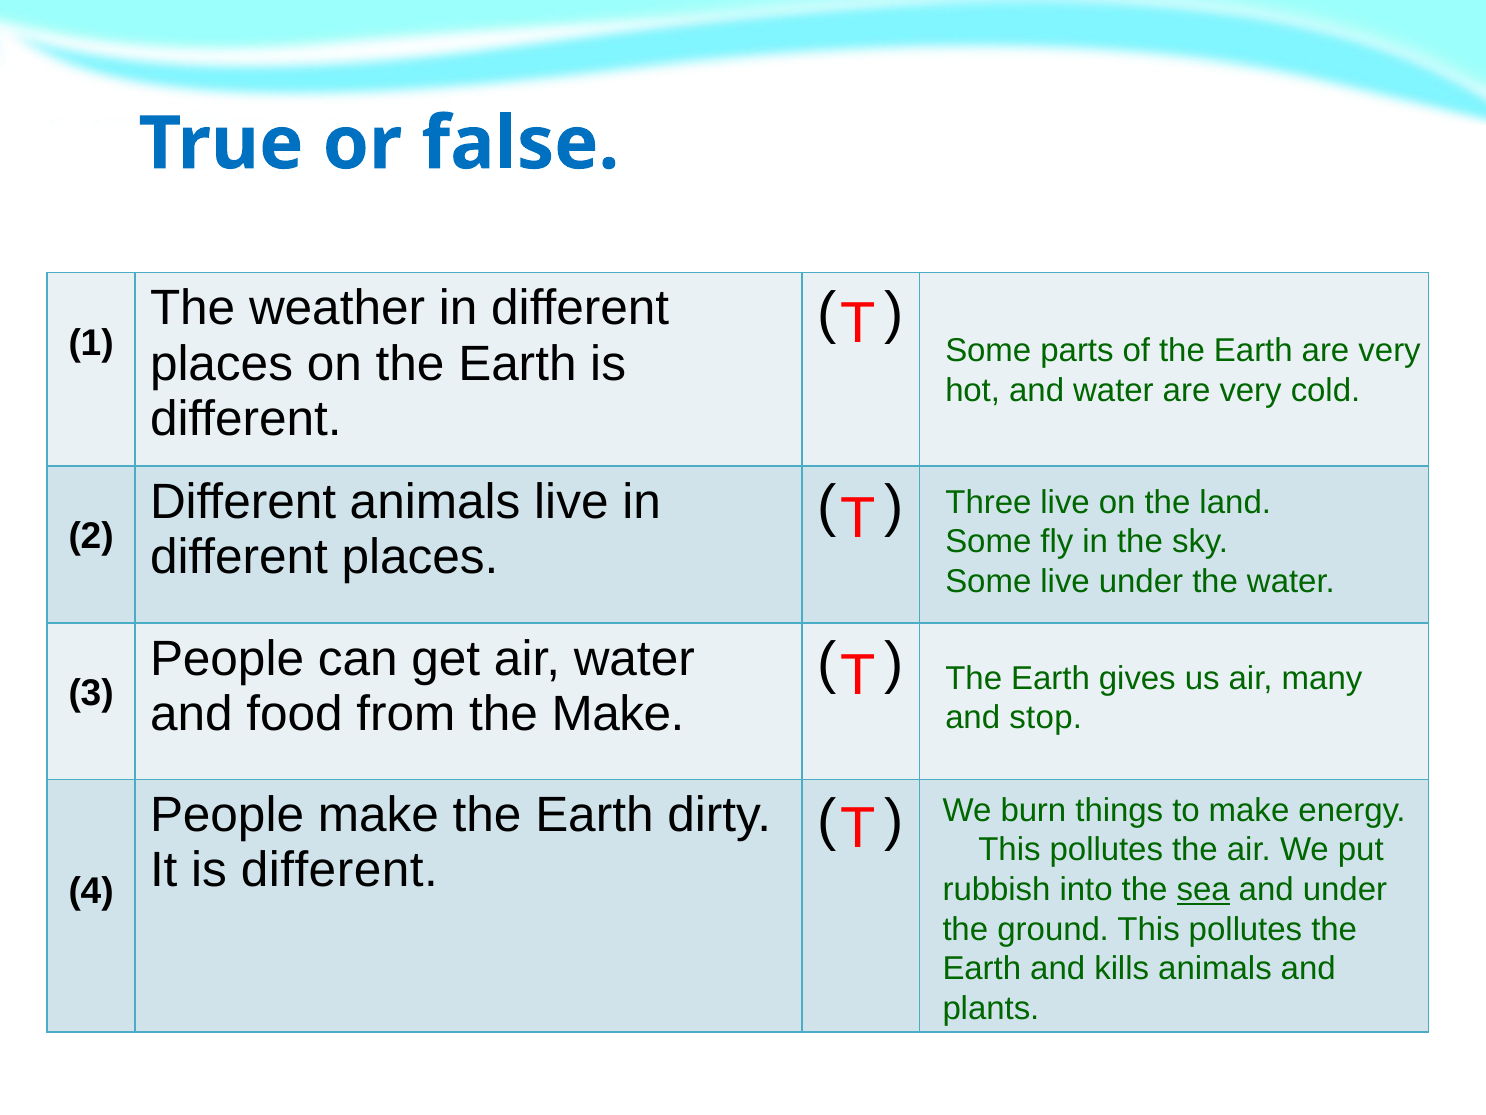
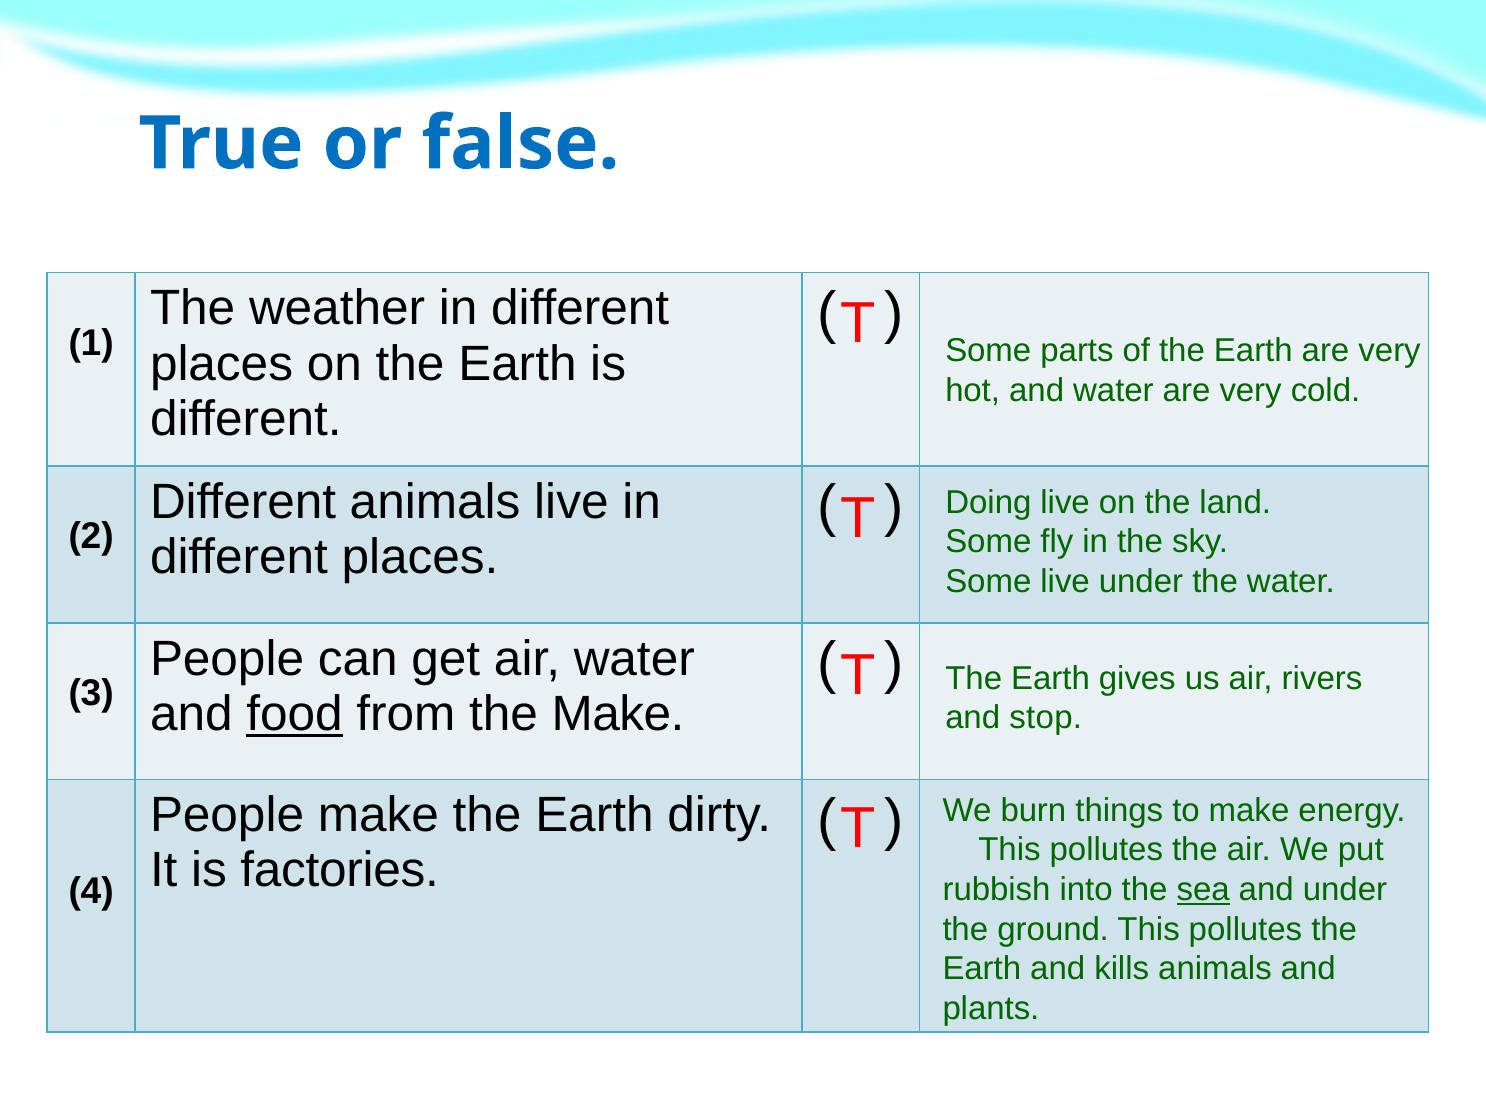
Three: Three -> Doing
many: many -> rivers
food underline: none -> present
It is different: different -> factories
